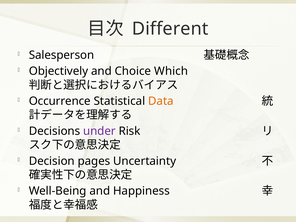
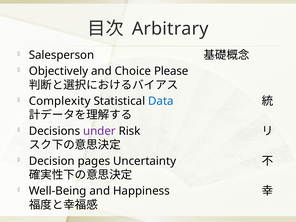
Different: Different -> Arbitrary
Which: Which -> Please
Occurrence: Occurrence -> Complexity
Data colour: orange -> blue
